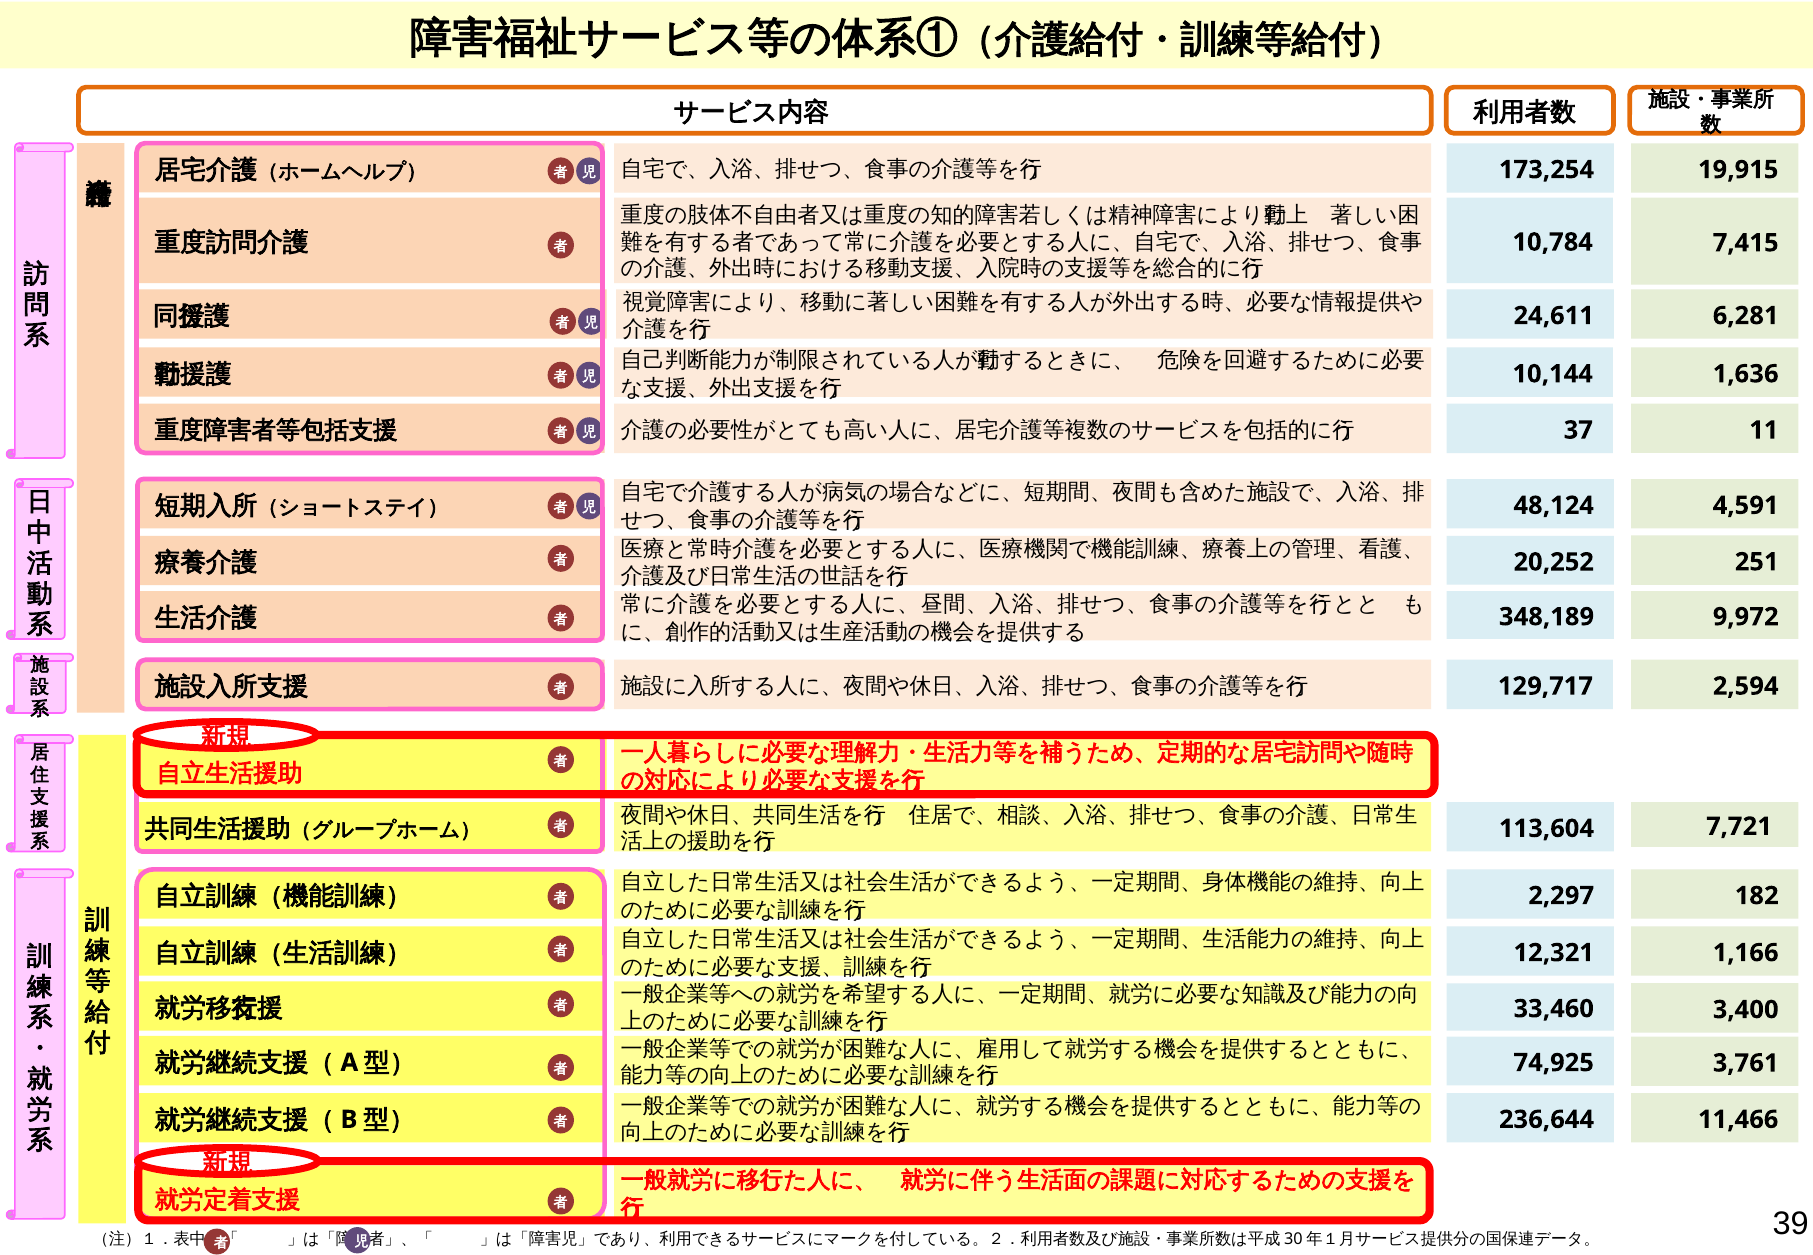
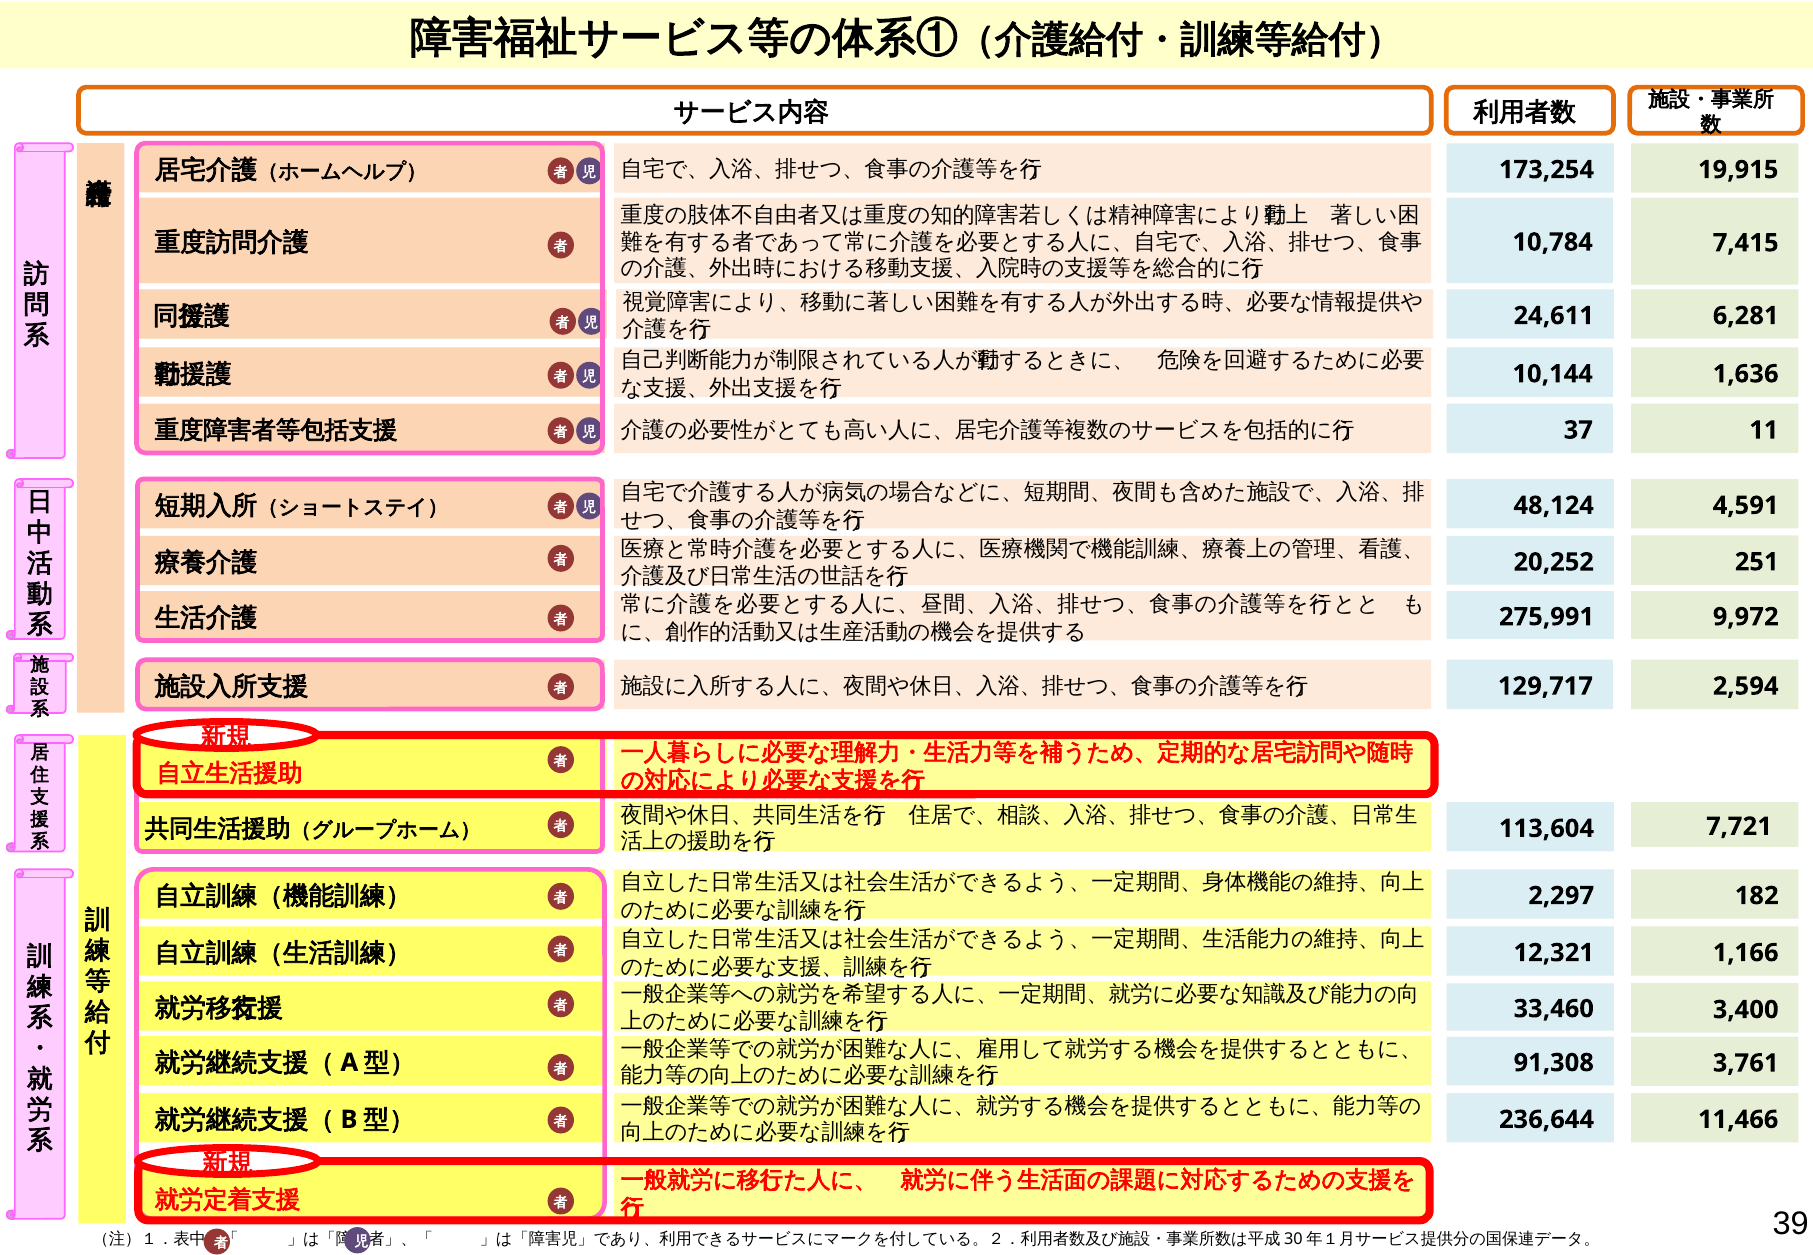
348,189: 348,189 -> 275,991
74,925: 74,925 -> 91,308
